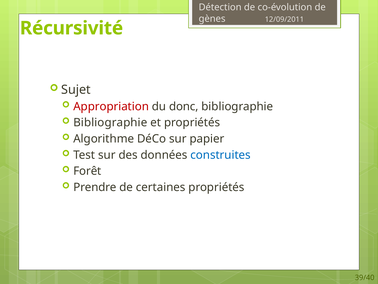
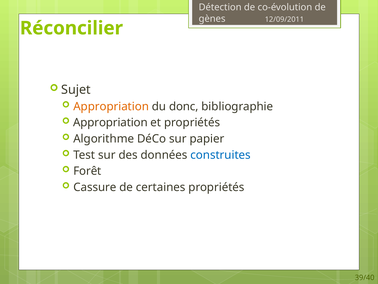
Récursivité: Récursivité -> Réconcilier
Appropriation at (111, 106) colour: red -> orange
Bibliographie at (110, 122): Bibliographie -> Appropriation
Prendre: Prendre -> Cassure
